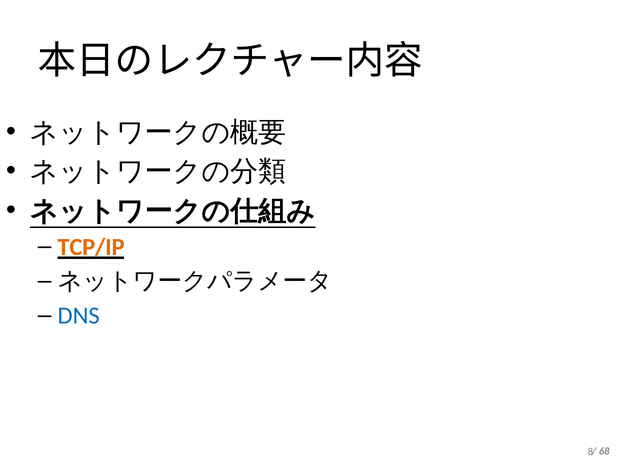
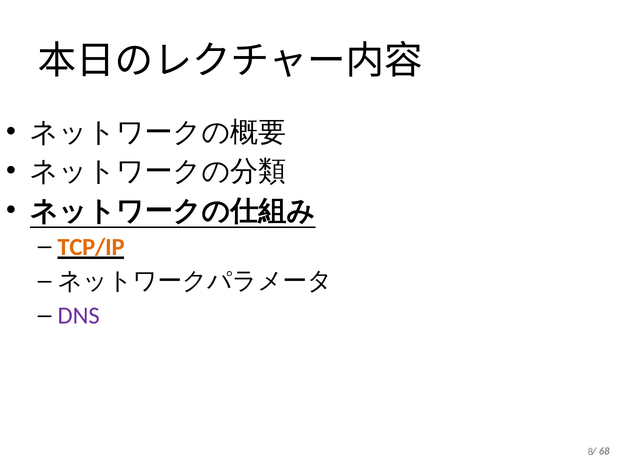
DNS colour: blue -> purple
